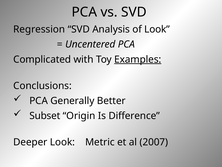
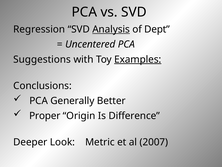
Analysis underline: none -> present
of Look: Look -> Dept
Complicated: Complicated -> Suggestions
Subset: Subset -> Proper
